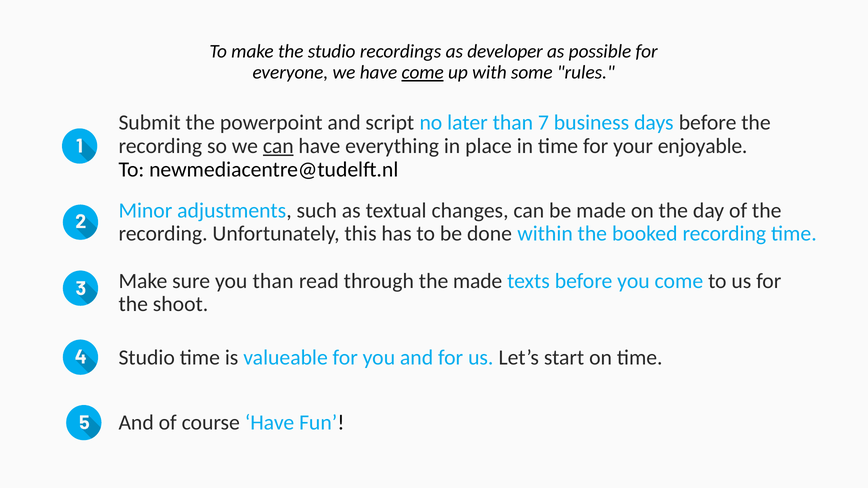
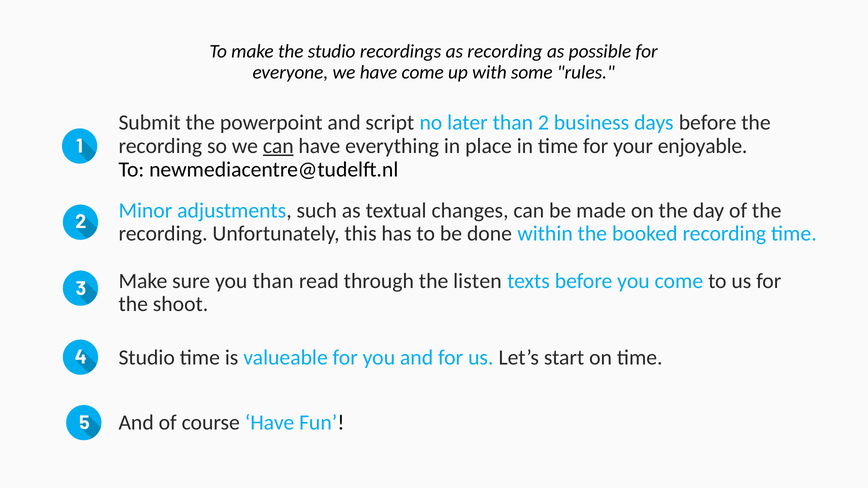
as developer: developer -> recording
come at (423, 72) underline: present -> none
7: 7 -> 2
the made: made -> listen
